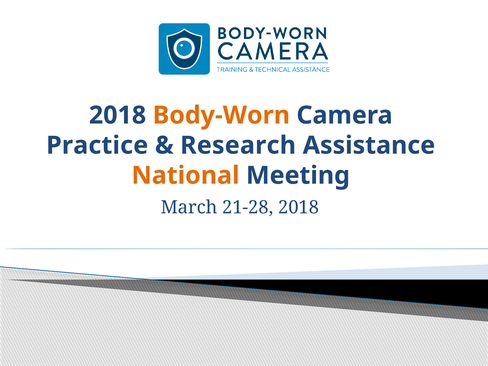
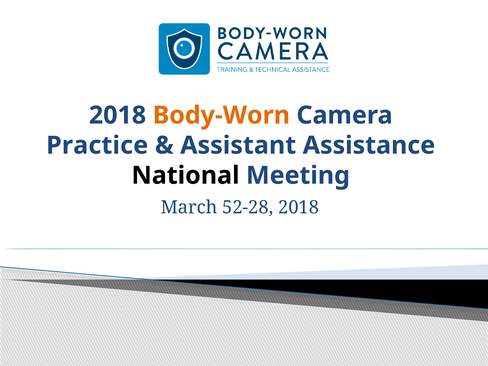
Research: Research -> Assistant
National colour: orange -> black
21-28: 21-28 -> 52-28
